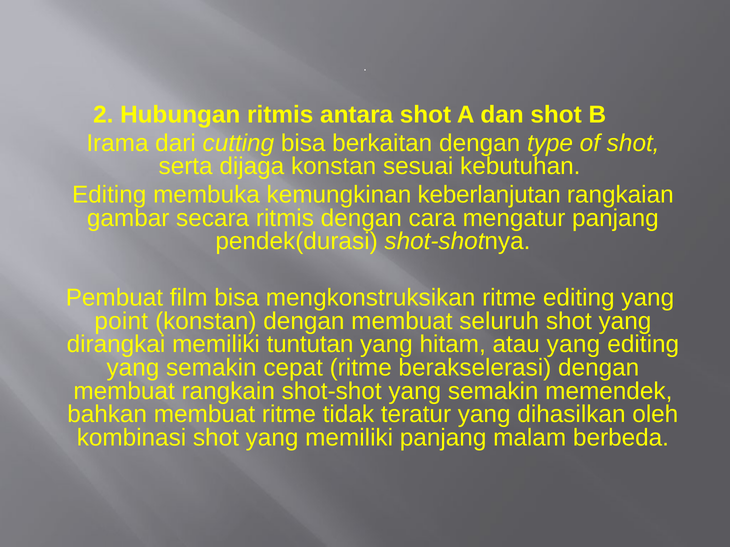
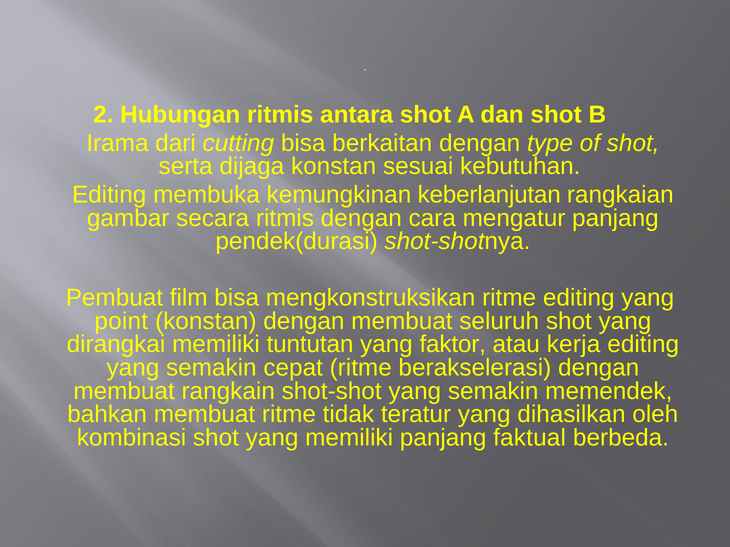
hitam: hitam -> faktor
atau yang: yang -> kerja
malam: malam -> faktual
